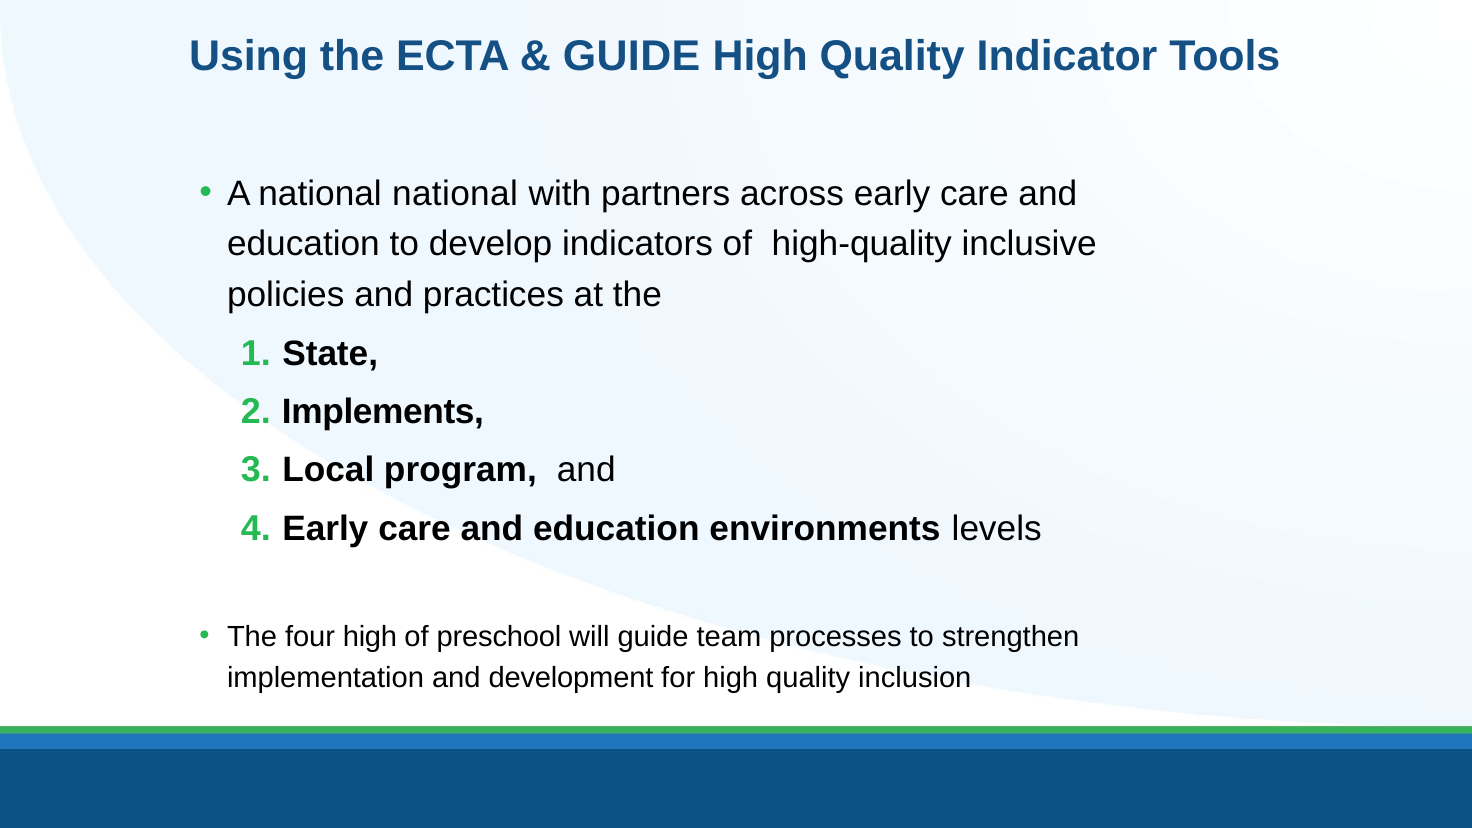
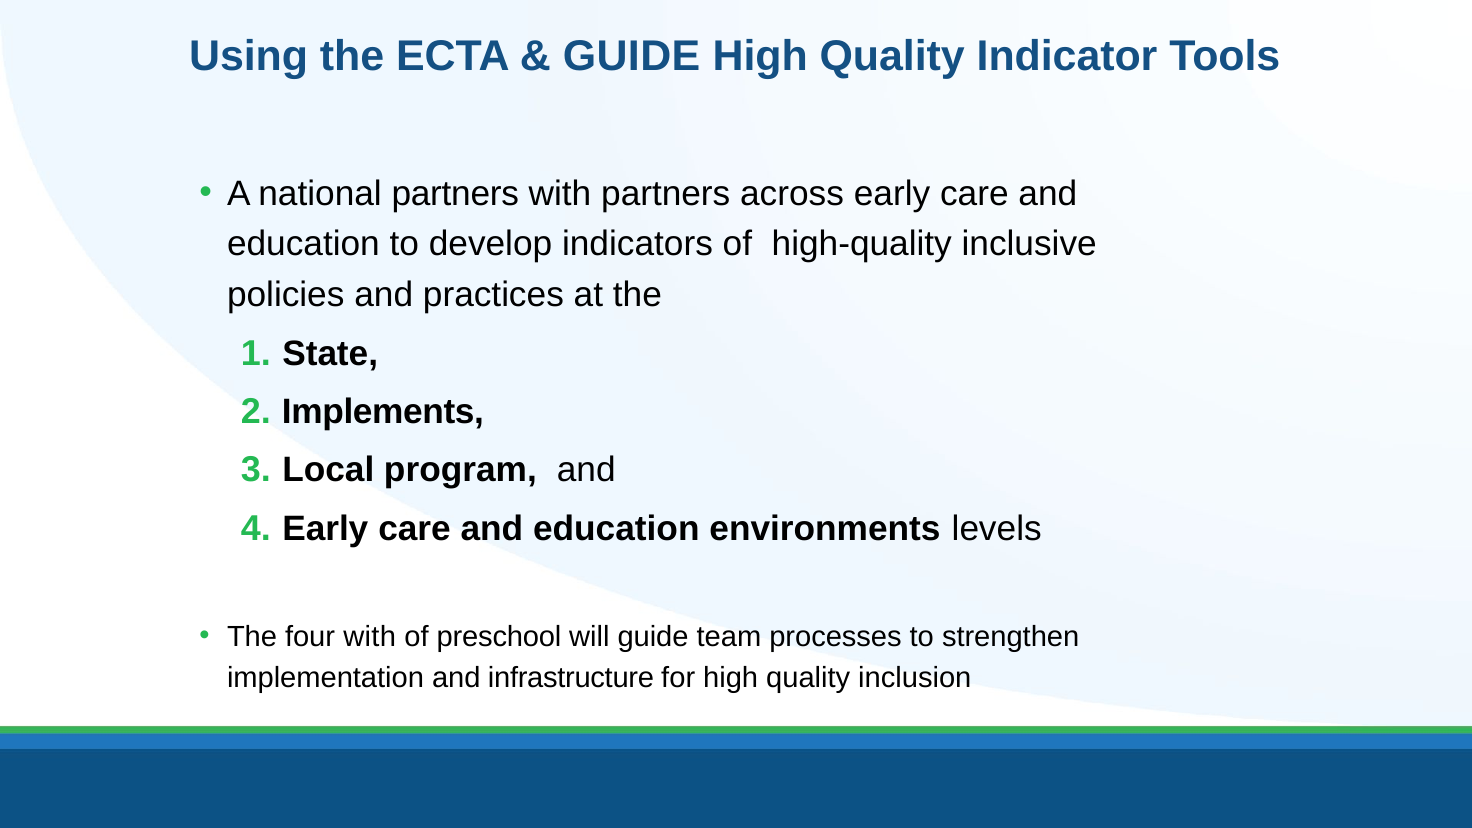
national national: national -> partners
four high: high -> with
development: development -> infrastructure
